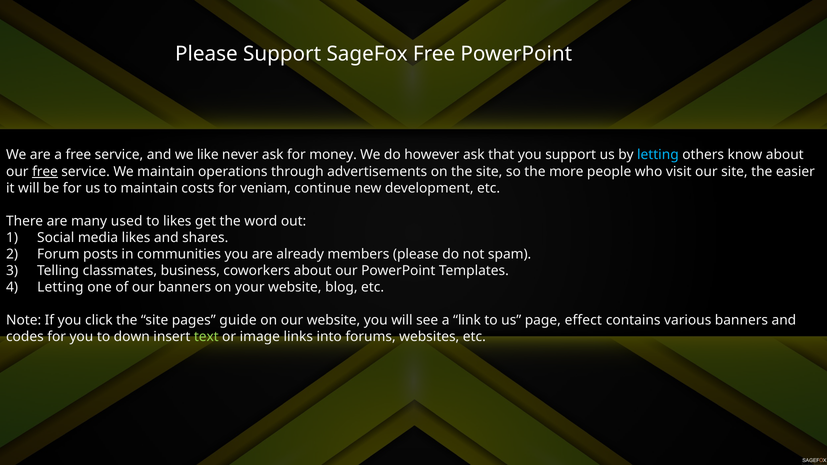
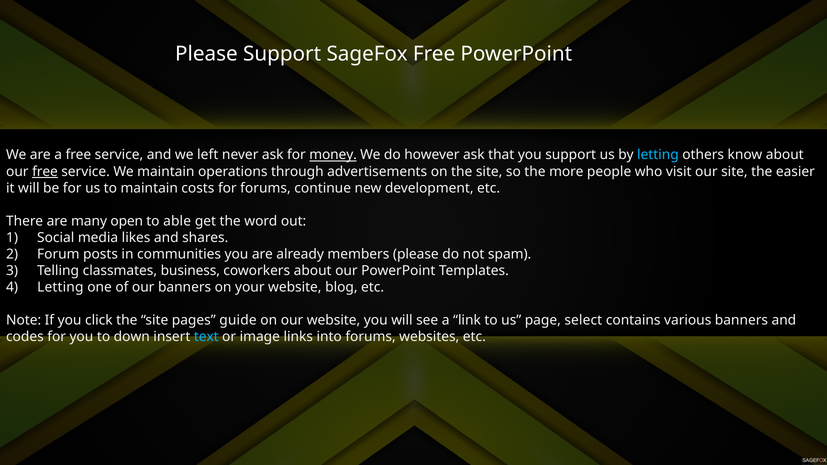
like: like -> left
money underline: none -> present
for veniam: veniam -> forums
used: used -> open
to likes: likes -> able
effect: effect -> select
text colour: light green -> light blue
